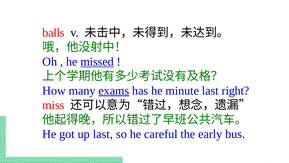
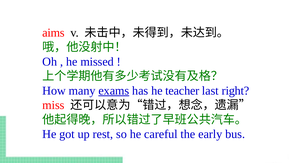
balls: balls -> aims
missed underline: present -> none
minute: minute -> teacher
up last: last -> rest
